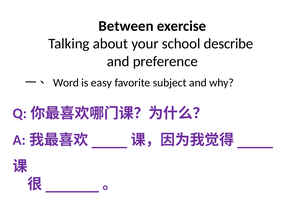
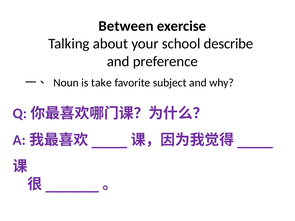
Word: Word -> Noun
easy: easy -> take
